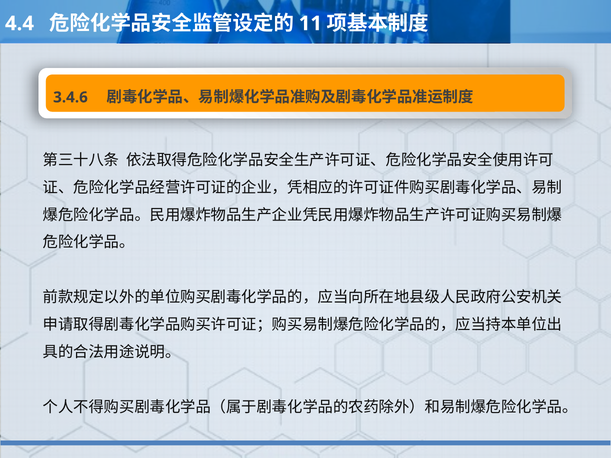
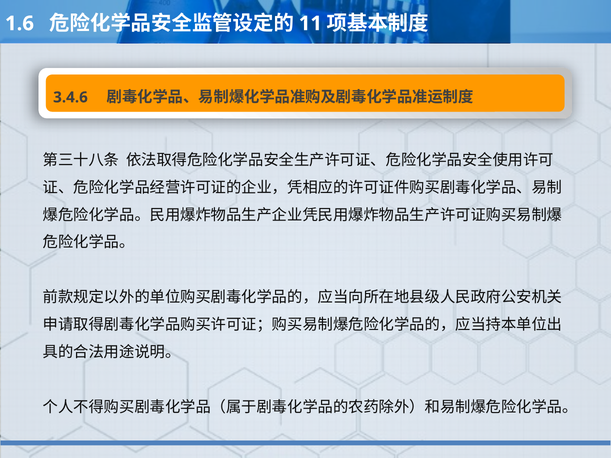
4.4: 4.4 -> 1.6
